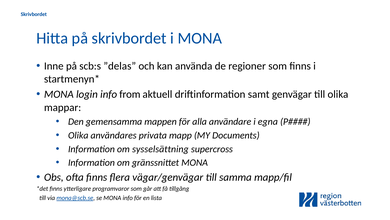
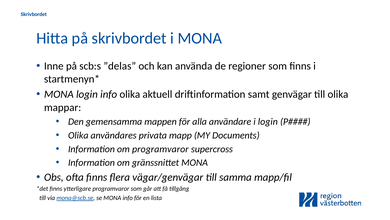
info from: from -> olika
i egna: egna -> login
om sysselsättning: sysselsättning -> programvaror
